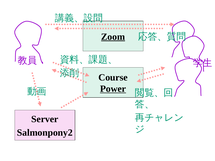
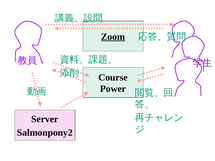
Power underline: present -> none
